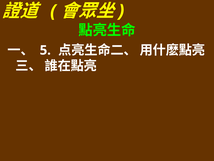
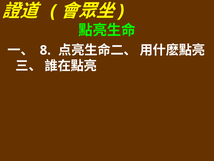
5: 5 -> 8
